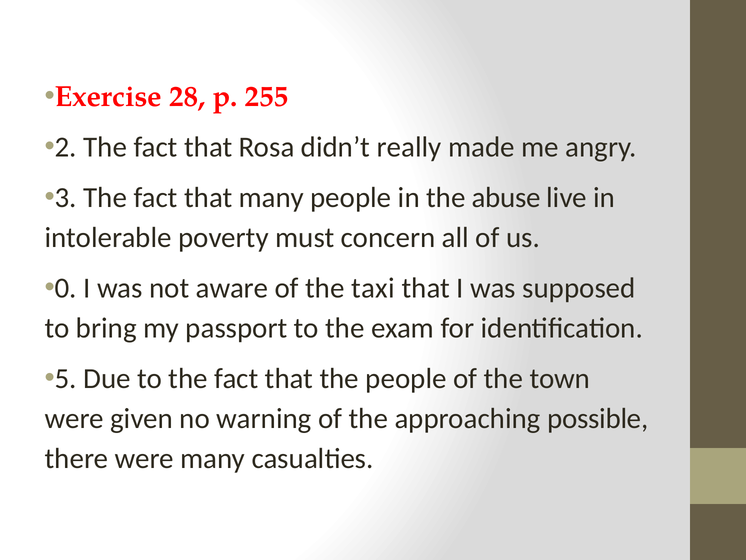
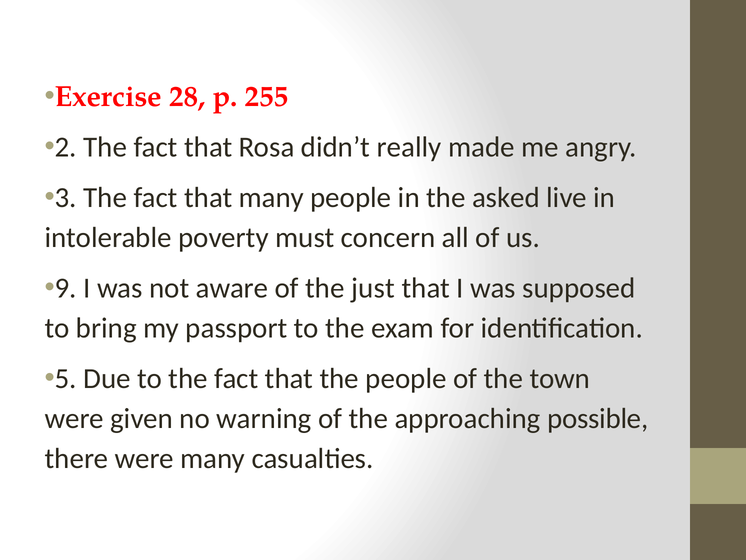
abuse: abuse -> asked
0: 0 -> 9
taxi: taxi -> just
